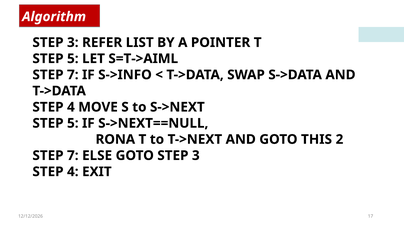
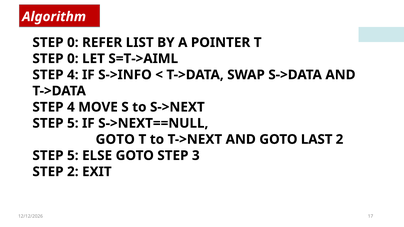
3 at (73, 43): 3 -> 0
5 at (73, 59): 5 -> 0
7 at (73, 75): 7 -> 4
RONA at (115, 140): RONA -> GOTO
THIS: THIS -> LAST
7 at (73, 156): 7 -> 5
4 at (73, 172): 4 -> 2
